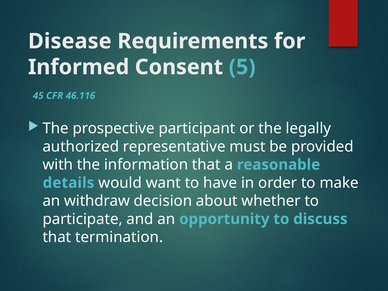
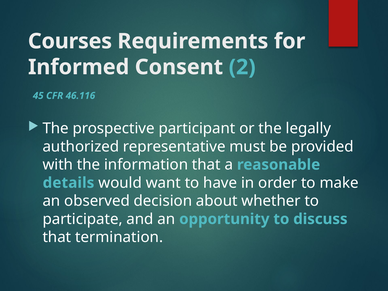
Disease: Disease -> Courses
5: 5 -> 2
withdraw: withdraw -> observed
